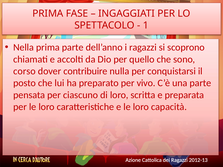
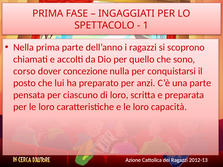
contribuire: contribuire -> concezione
vivo: vivo -> anzi
